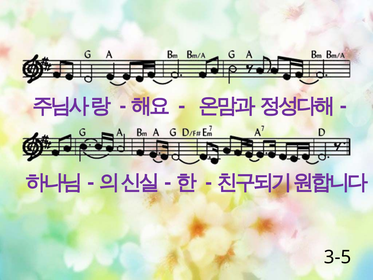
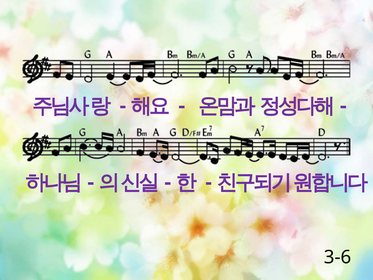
3-5: 3-5 -> 3-6
